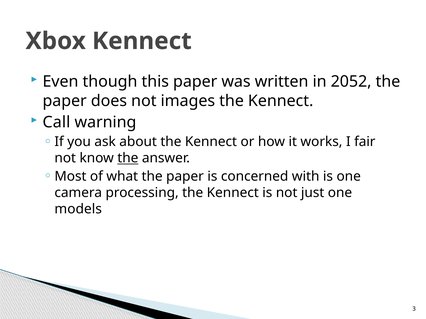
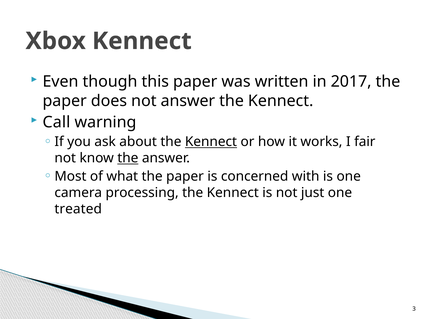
2052: 2052 -> 2017
not images: images -> answer
Kennect at (211, 142) underline: none -> present
models: models -> treated
